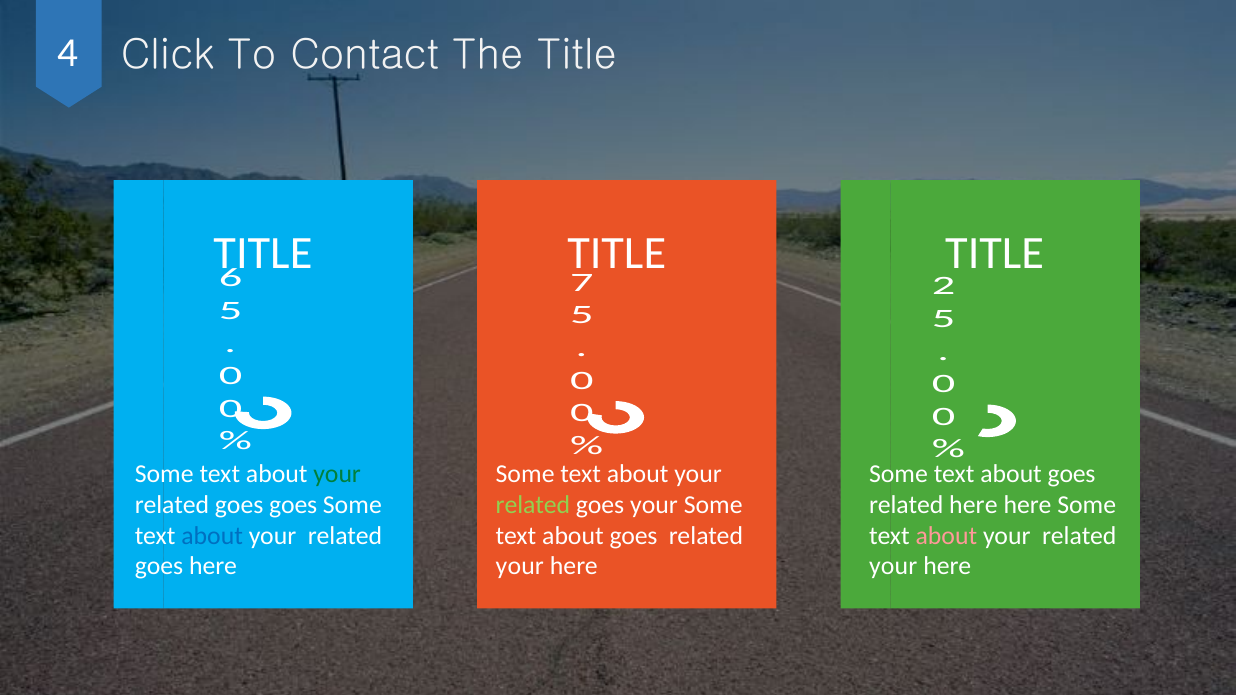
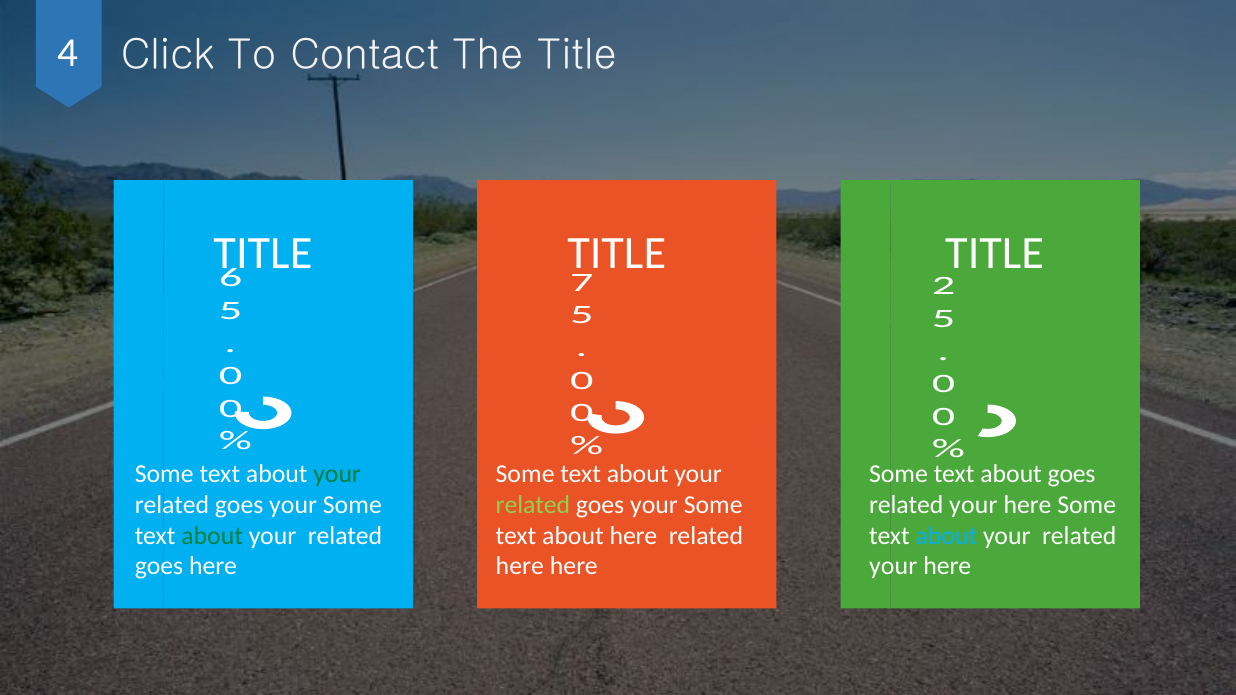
goes at (293, 505): goes -> your
here at (973, 505): here -> your
about at (212, 536) colour: blue -> green
goes at (633, 536): goes -> here
about at (946, 536) colour: pink -> light blue
your at (520, 567): your -> here
